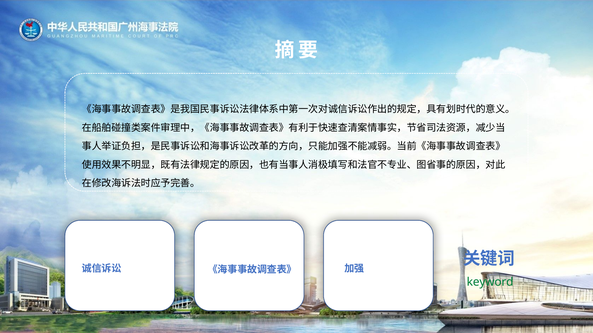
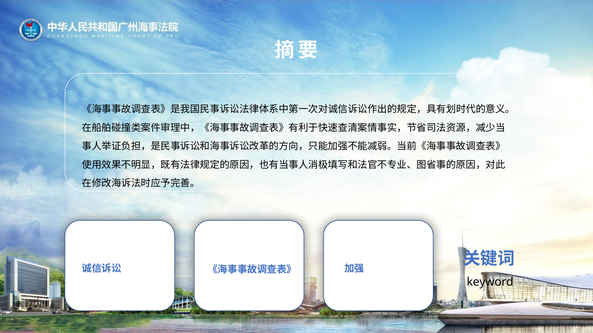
keyword colour: green -> black
